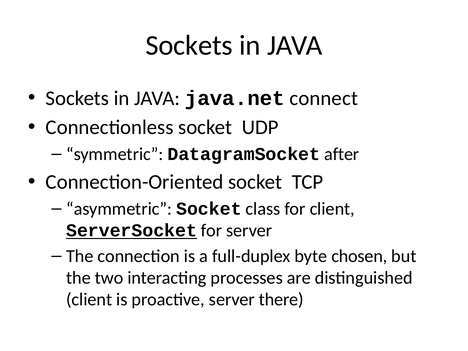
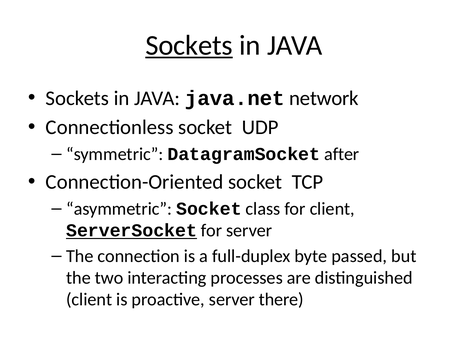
Sockets at (189, 45) underline: none -> present
connect: connect -> network
chosen: chosen -> passed
